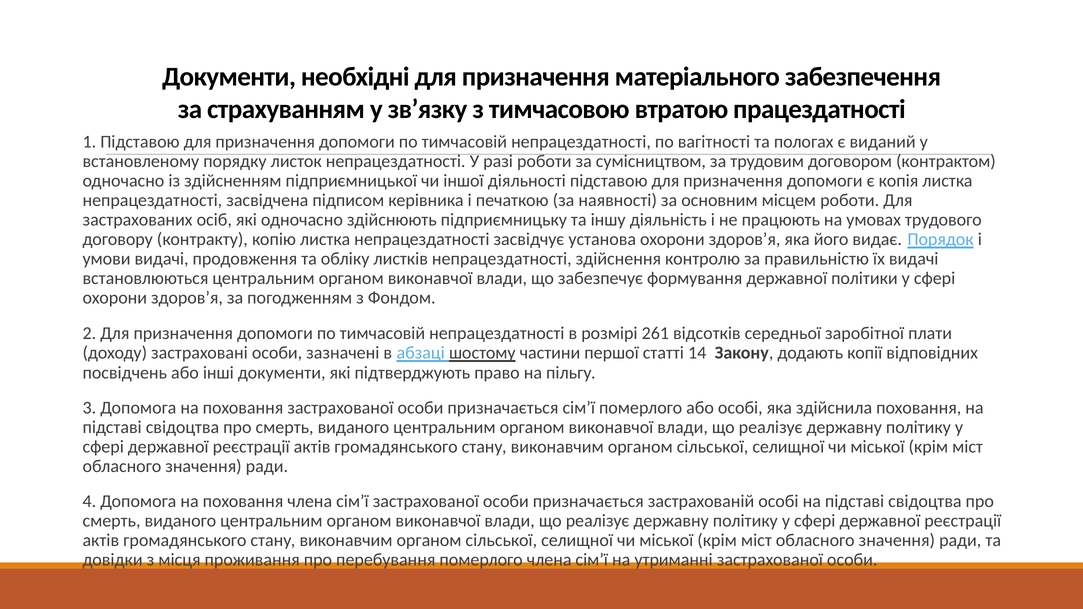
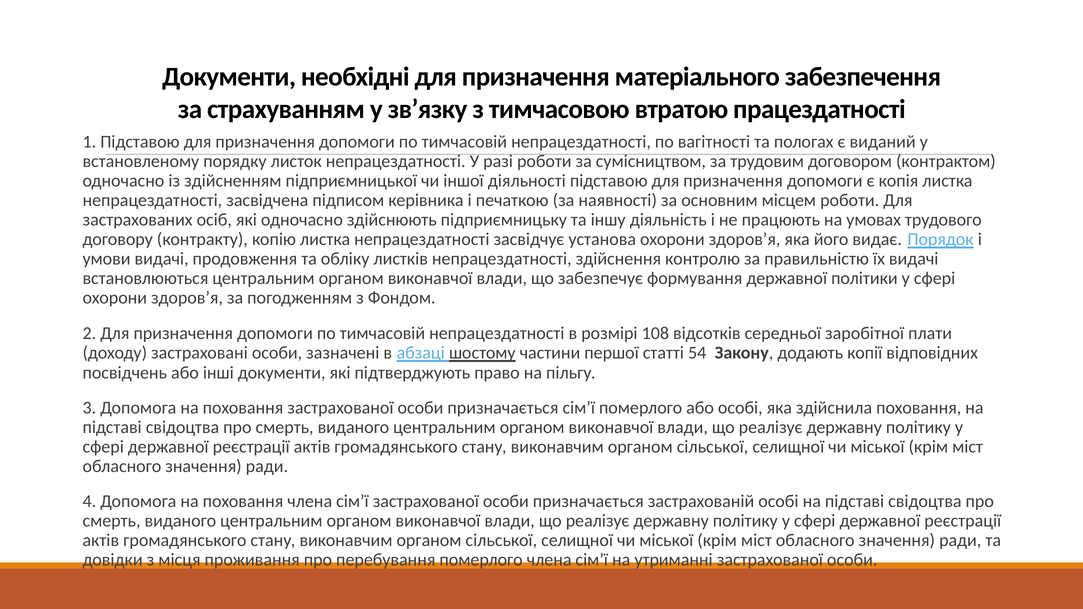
261: 261 -> 108
14: 14 -> 54
